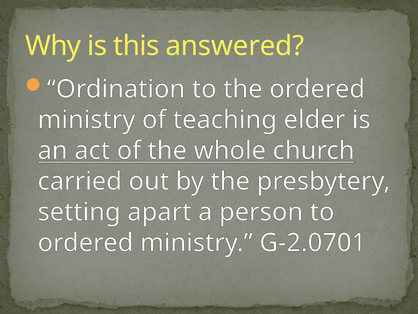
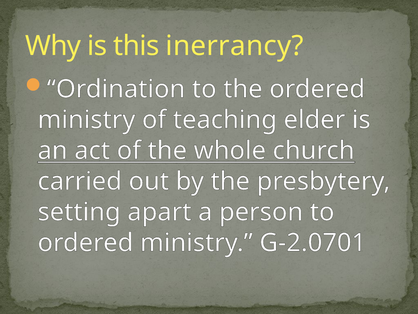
answered: answered -> inerrancy
